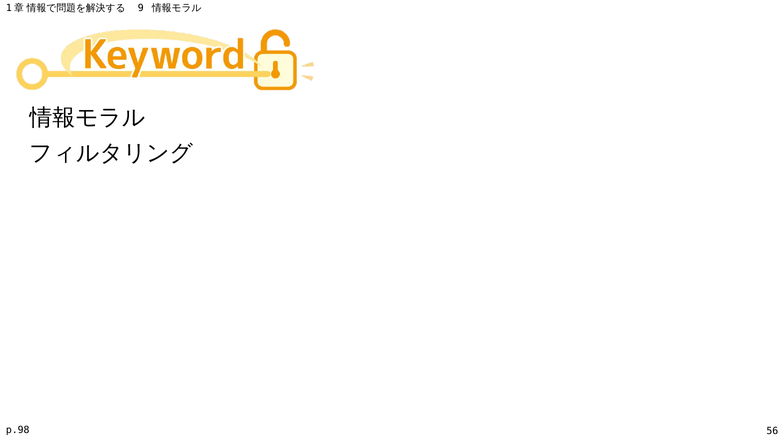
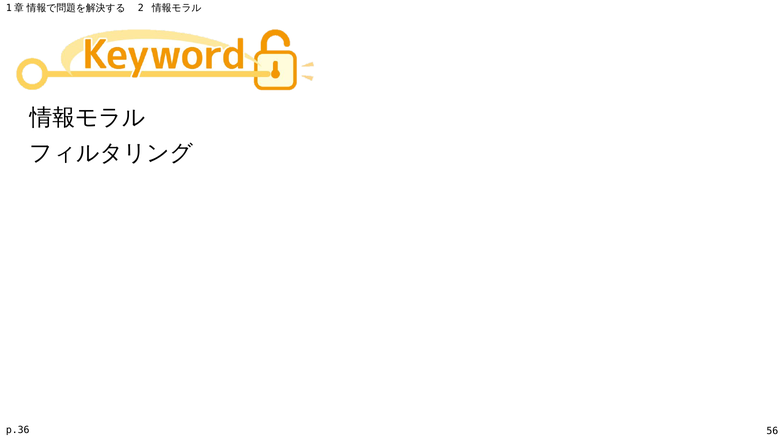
9: 9 -> 2
p.98: p.98 -> p.36
